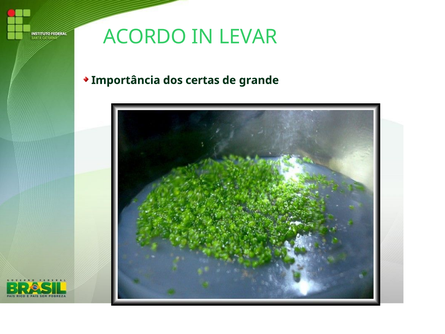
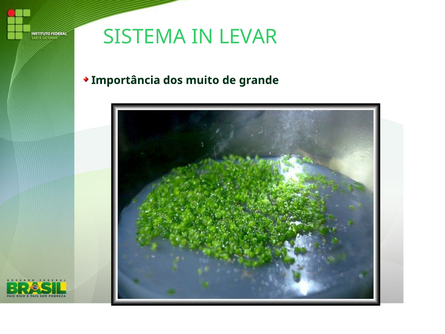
ACORDO: ACORDO -> SISTEMA
certas: certas -> muito
